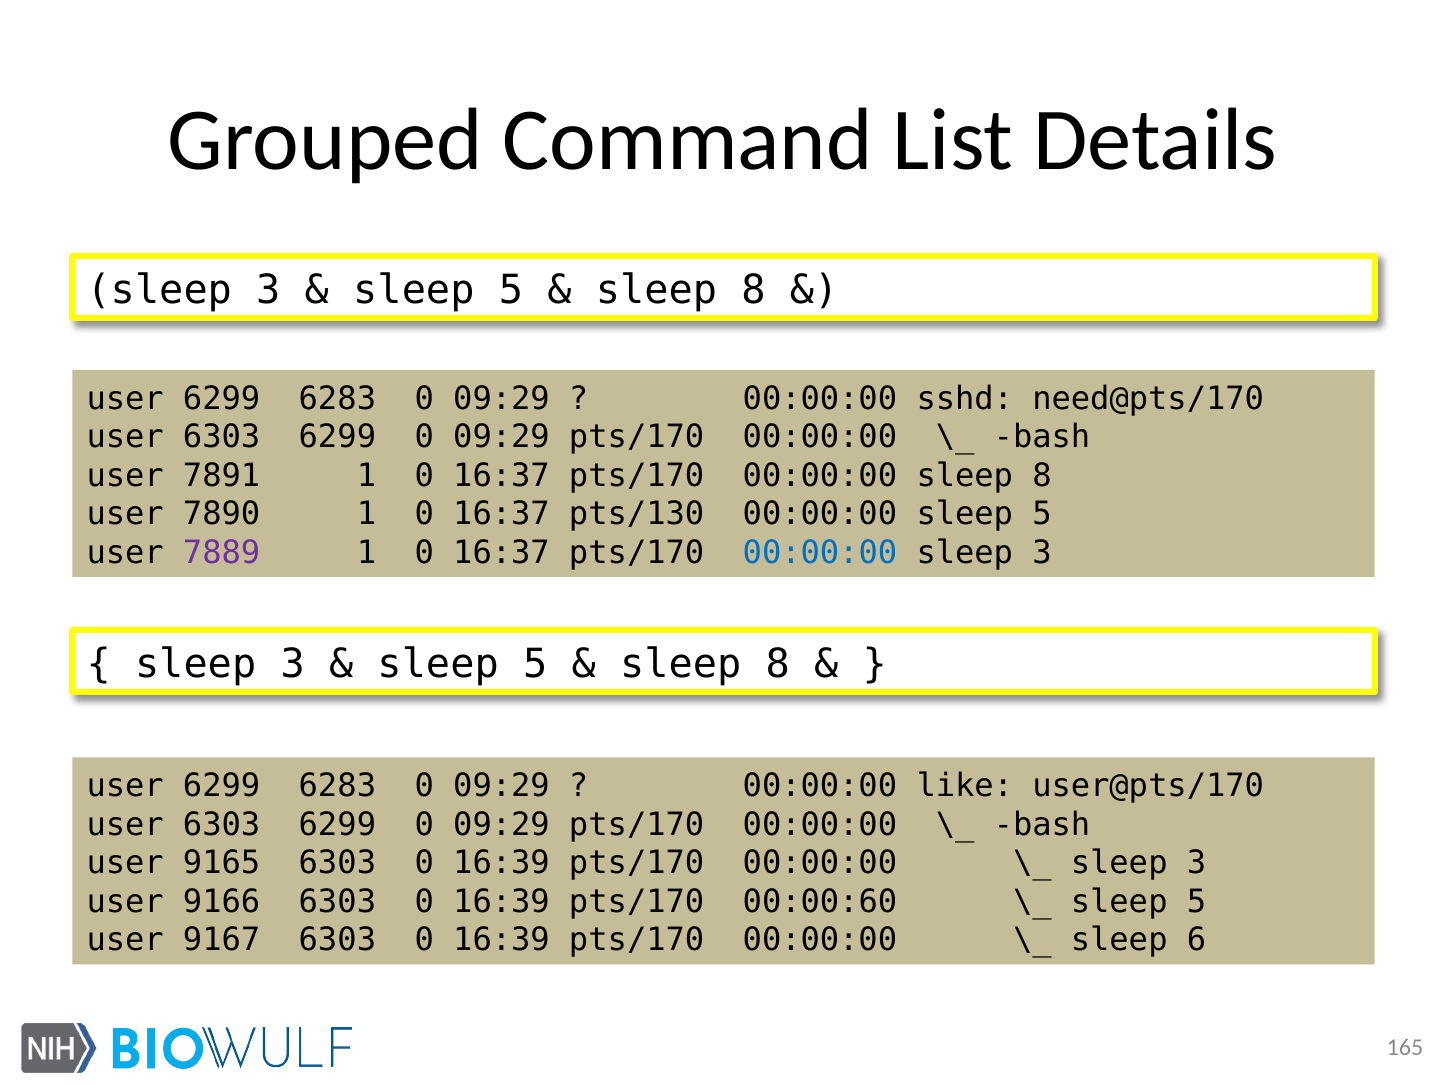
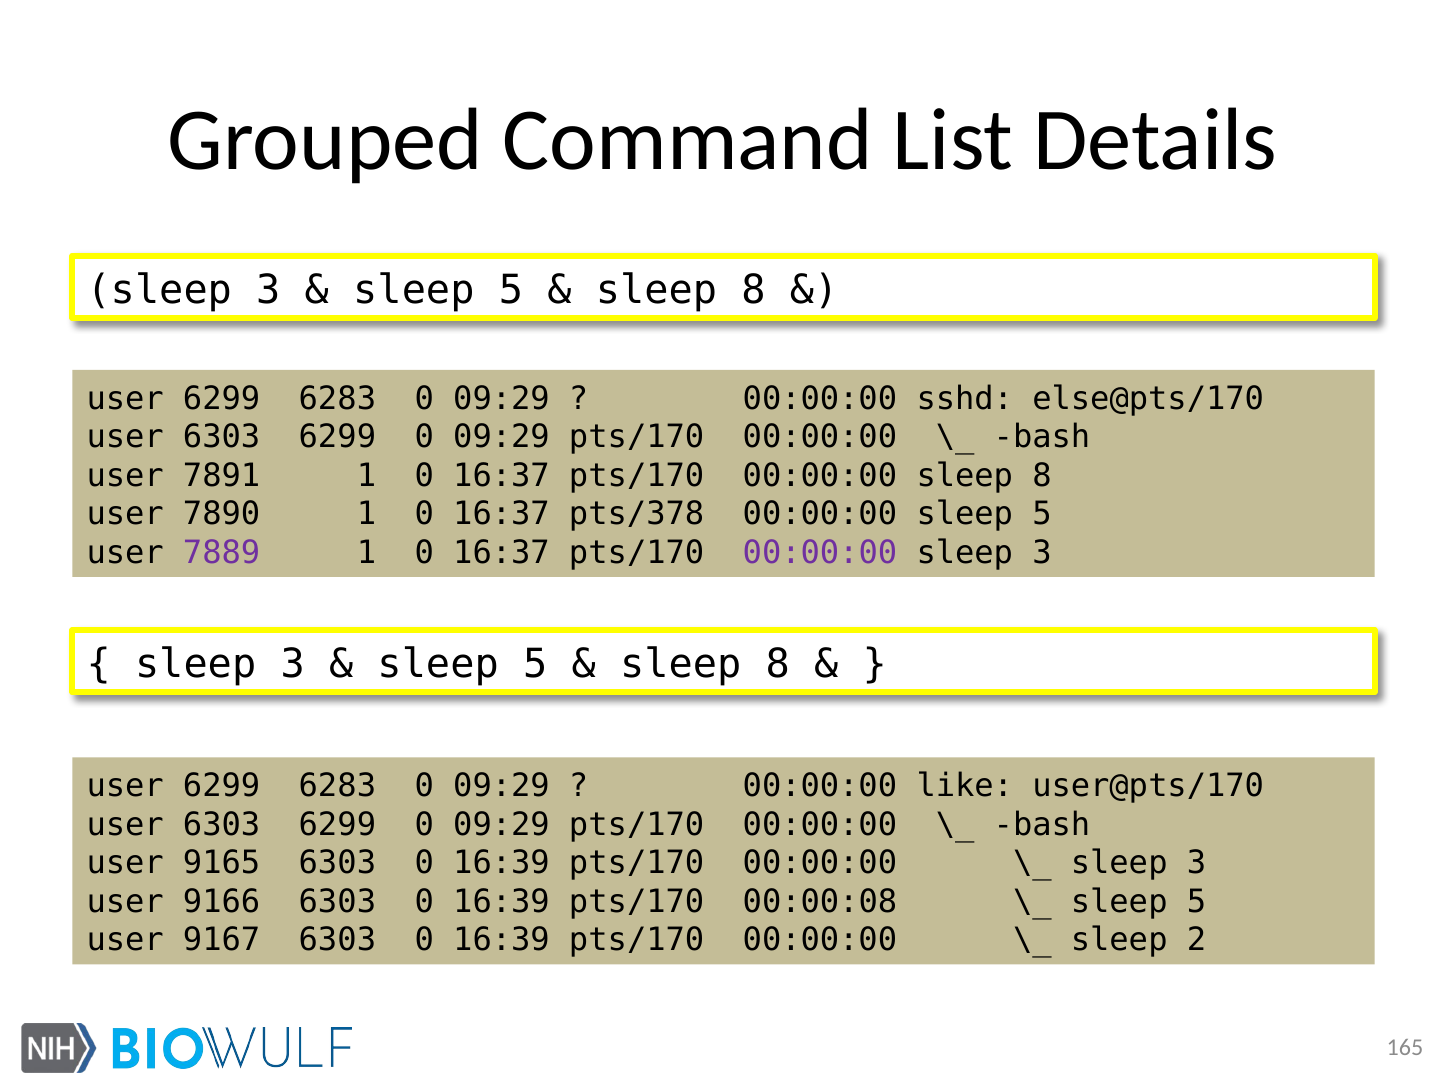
need@pts/170: need@pts/170 -> else@pts/170
pts/130: pts/130 -> pts/378
00:00:00 at (820, 553) colour: blue -> purple
00:00:60: 00:00:60 -> 00:00:08
6: 6 -> 2
